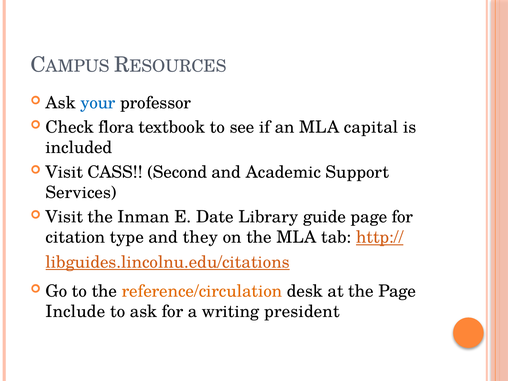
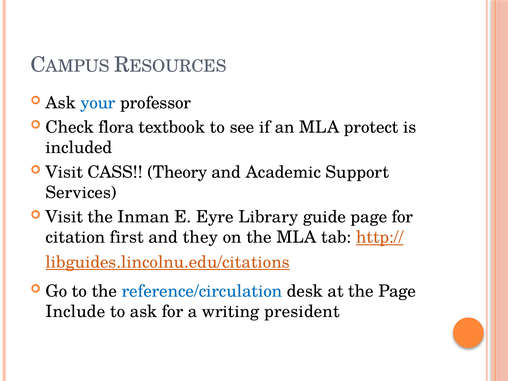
capital: capital -> protect
Second: Second -> Theory
Date: Date -> Eyre
type: type -> first
reference/circulation colour: orange -> blue
